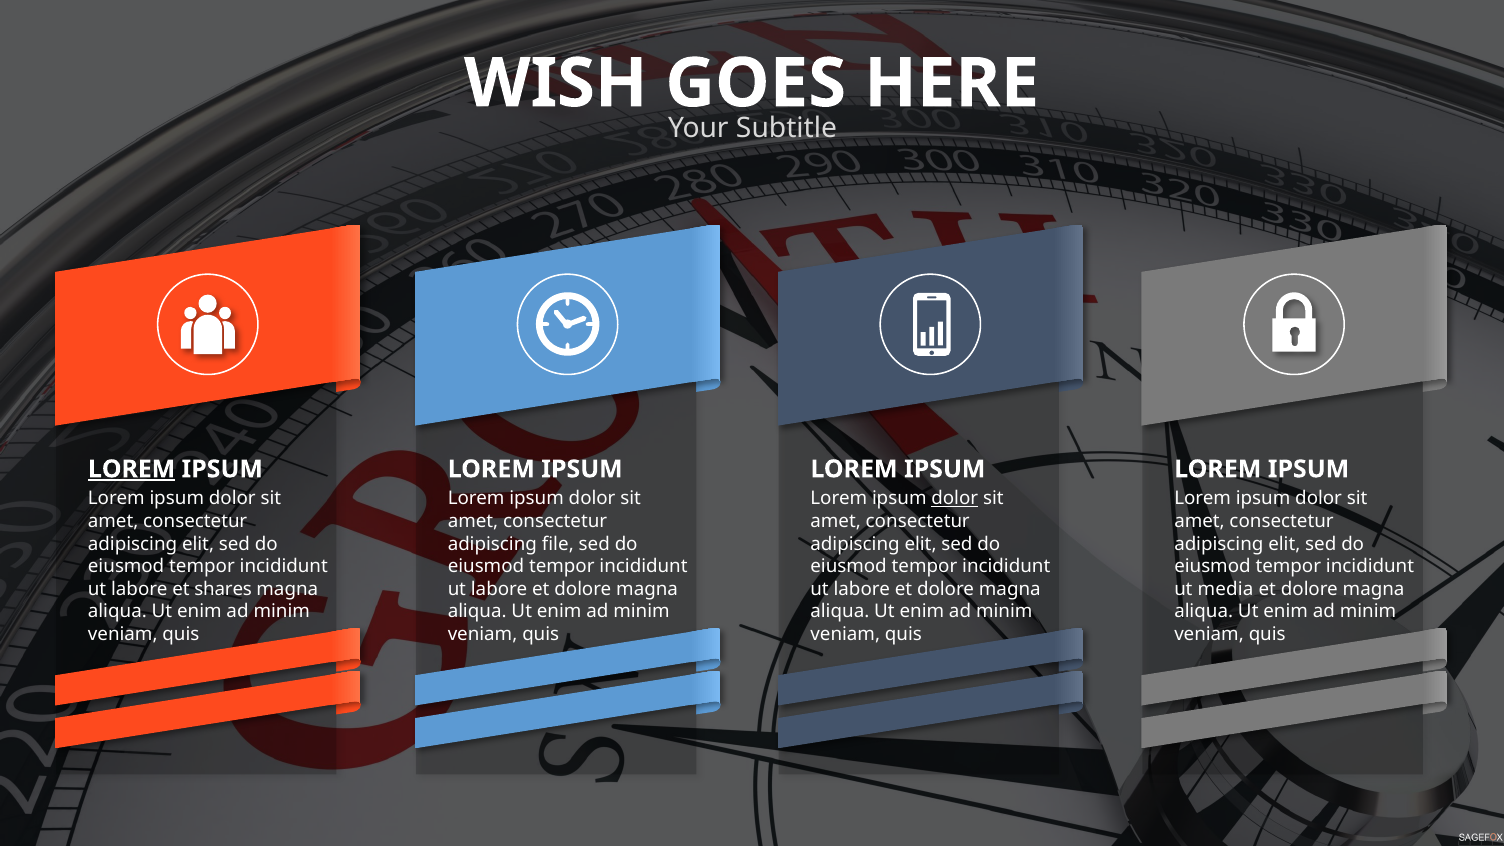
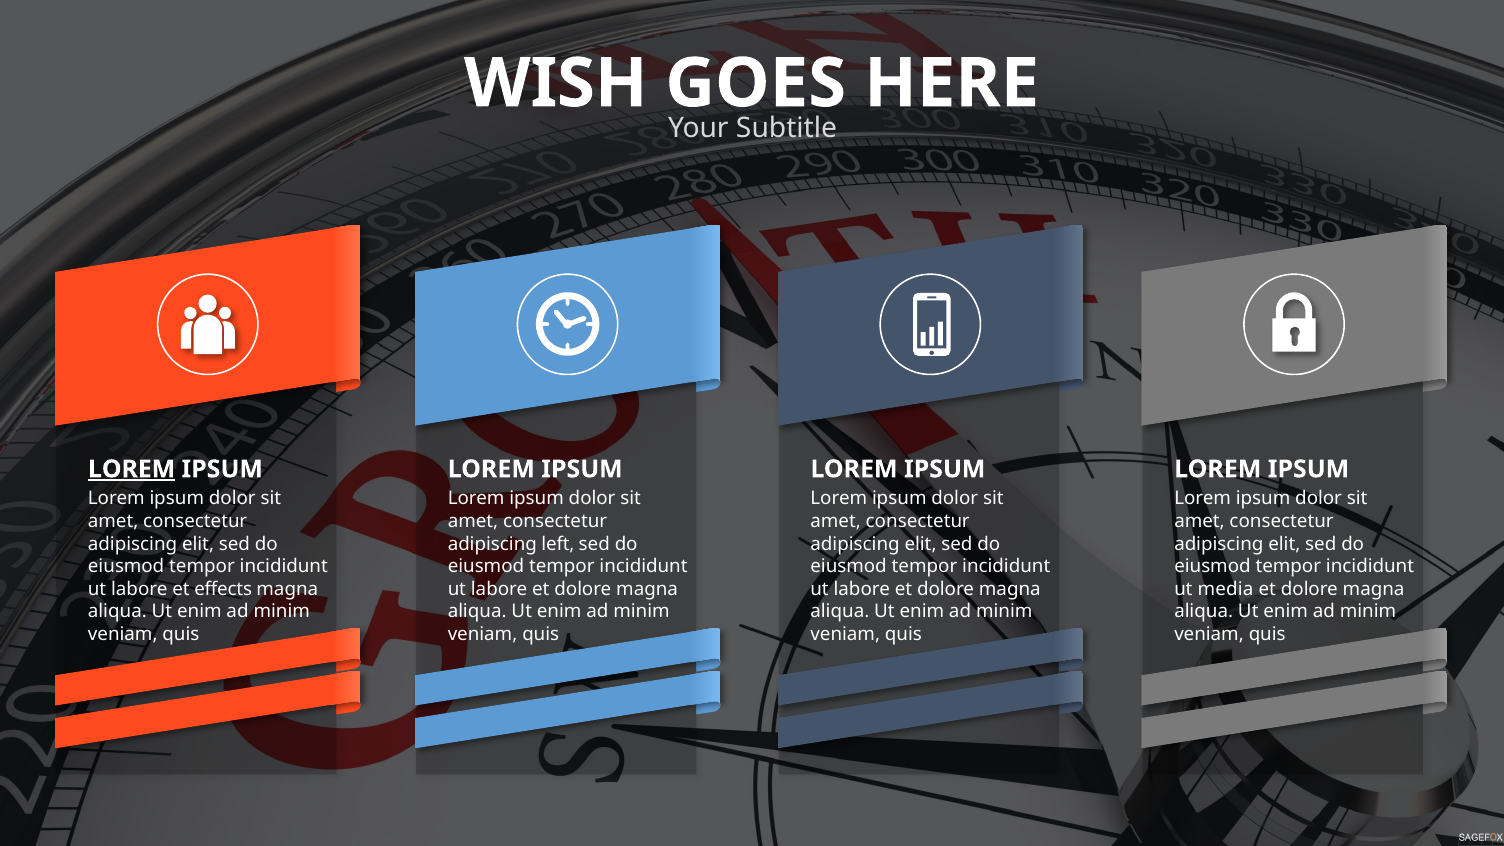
dolor at (955, 499) underline: present -> none
file: file -> left
shares: shares -> effects
